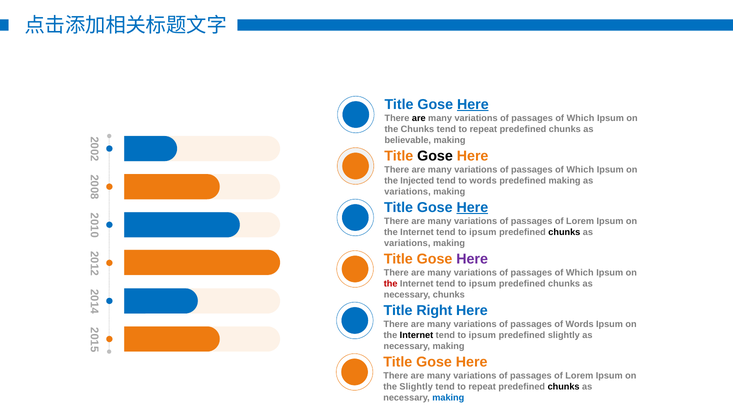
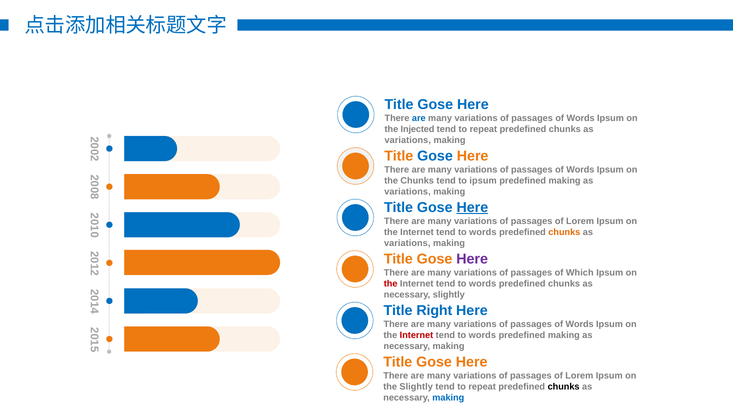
Here at (473, 104) underline: present -> none
are at (419, 118) colour: black -> blue
Which at (580, 118): Which -> Words
the Chunks: Chunks -> Injected
believable at (408, 140): believable -> variations
Gose at (435, 156) colour: black -> blue
Which at (580, 169): Which -> Words
the Injected: Injected -> Chunks
to words: words -> ipsum
ipsum at (483, 232): ipsum -> words
chunks at (564, 232) colour: black -> orange
ipsum at (483, 283): ipsum -> words
necessary chunks: chunks -> slightly
Internet at (416, 335) colour: black -> red
ipsum at (482, 335): ipsum -> words
slightly at (564, 335): slightly -> making
